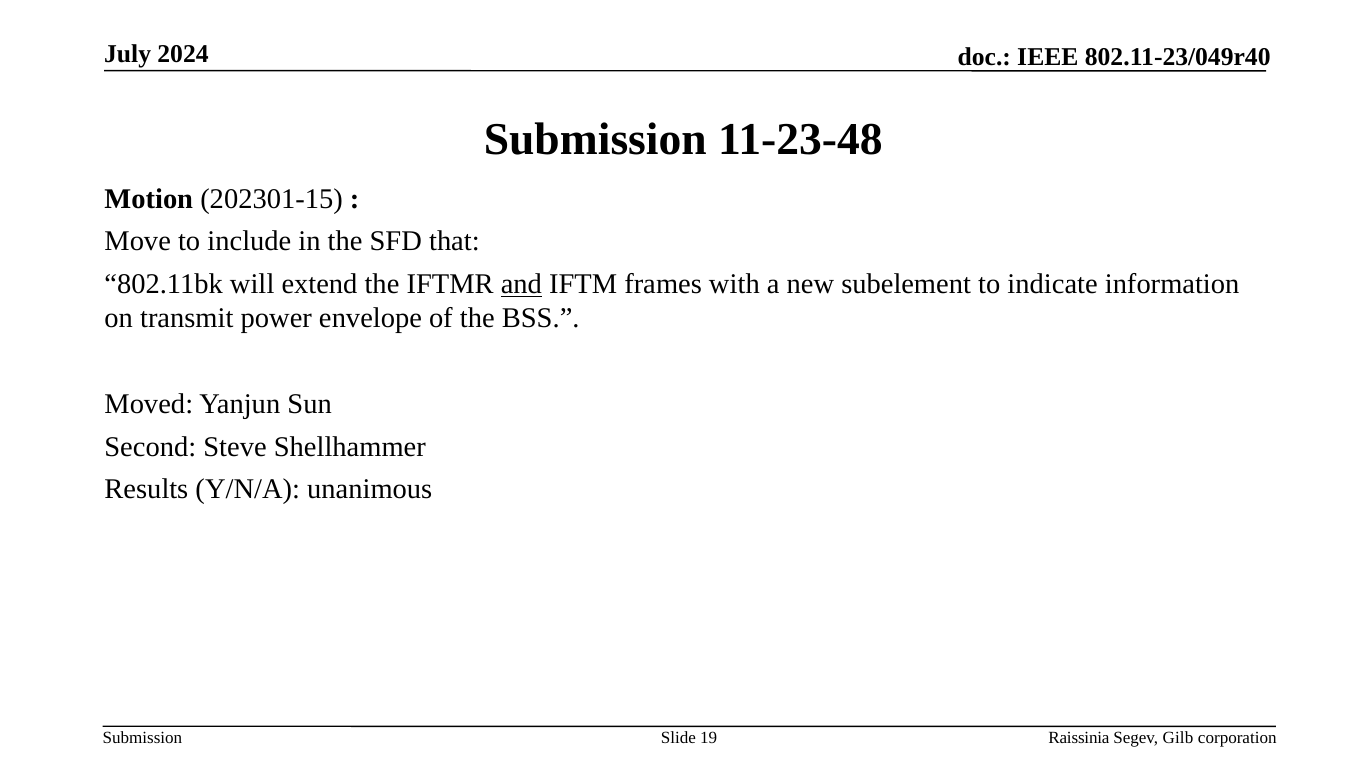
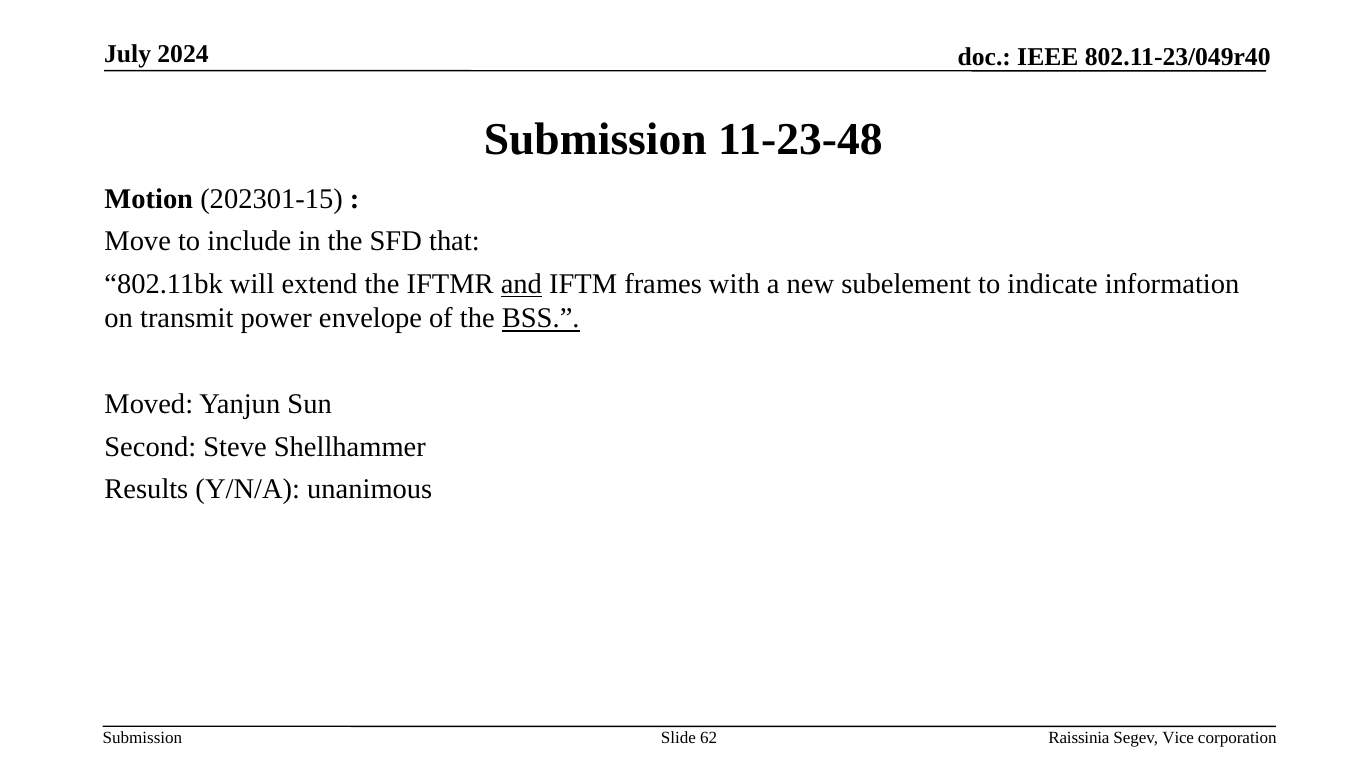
BSS underline: none -> present
19: 19 -> 62
Gilb: Gilb -> Vice
